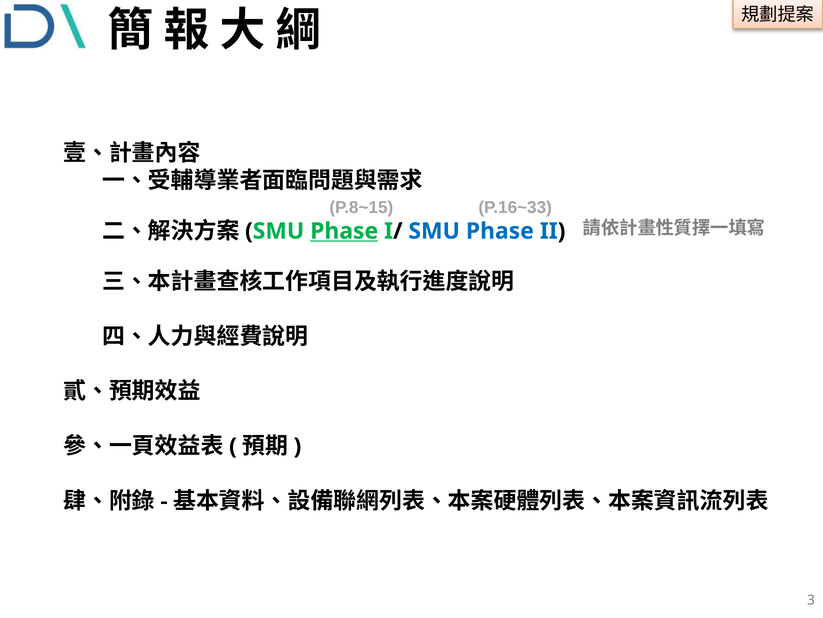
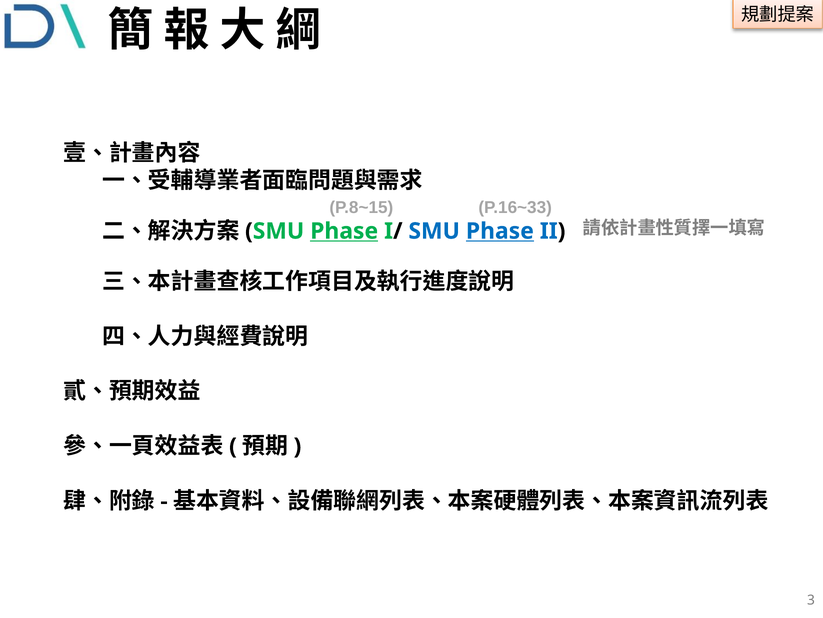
Phase at (500, 231) underline: none -> present
